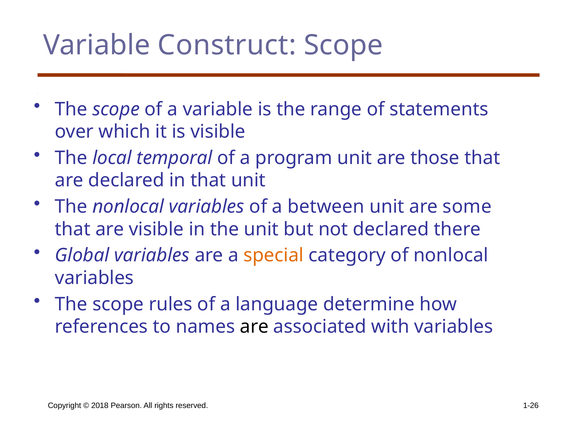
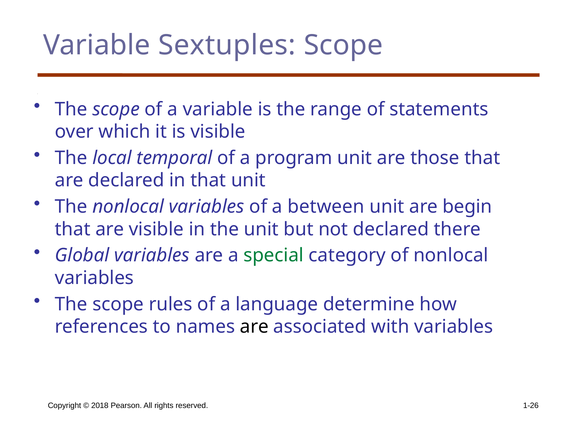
Construct: Construct -> Sextuples
some: some -> begin
special colour: orange -> green
